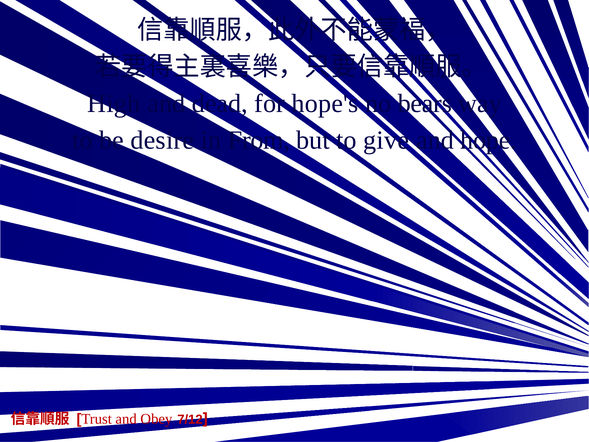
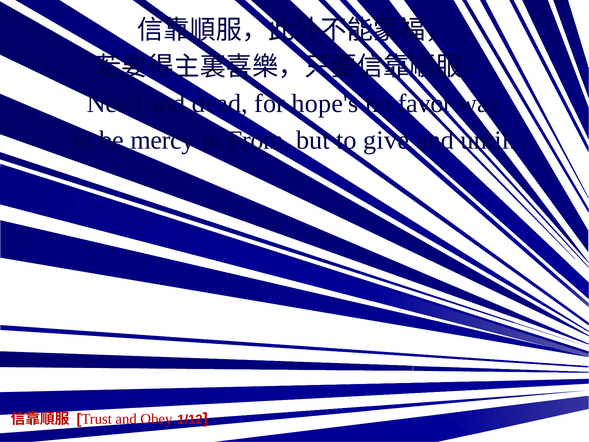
High: High -> Need
bears: bears -> favor
desire: desire -> mercy
hope: hope -> until
7/12: 7/12 -> 1/12
